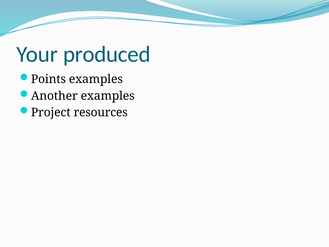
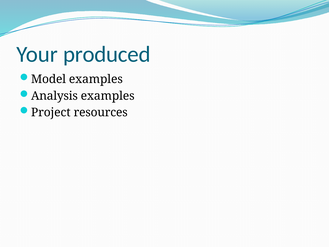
Points: Points -> Model
Another: Another -> Analysis
